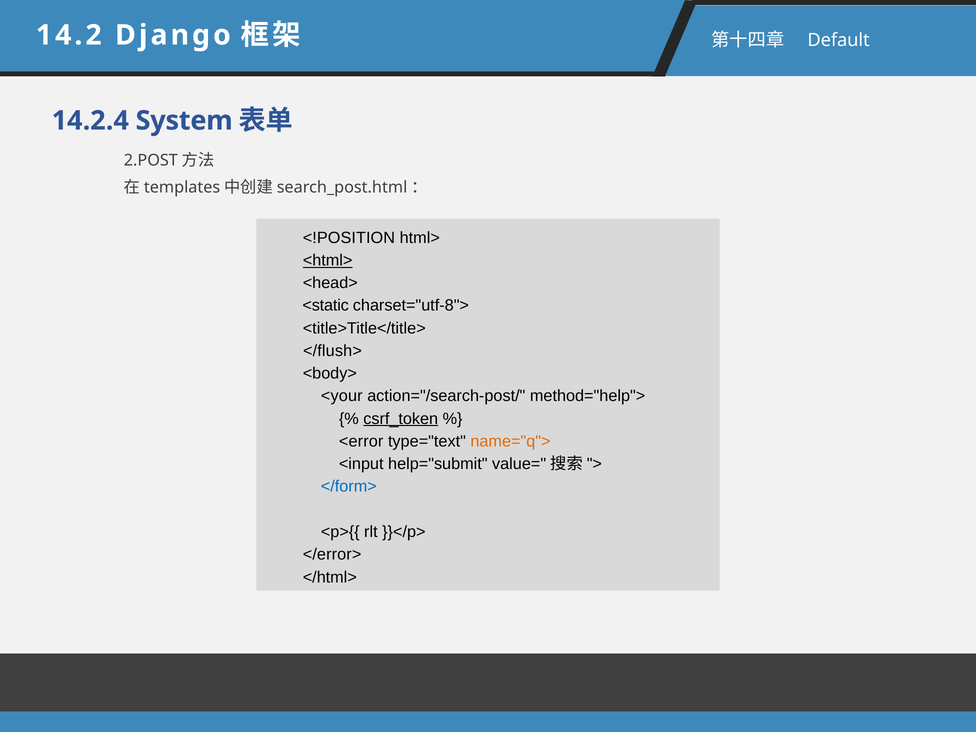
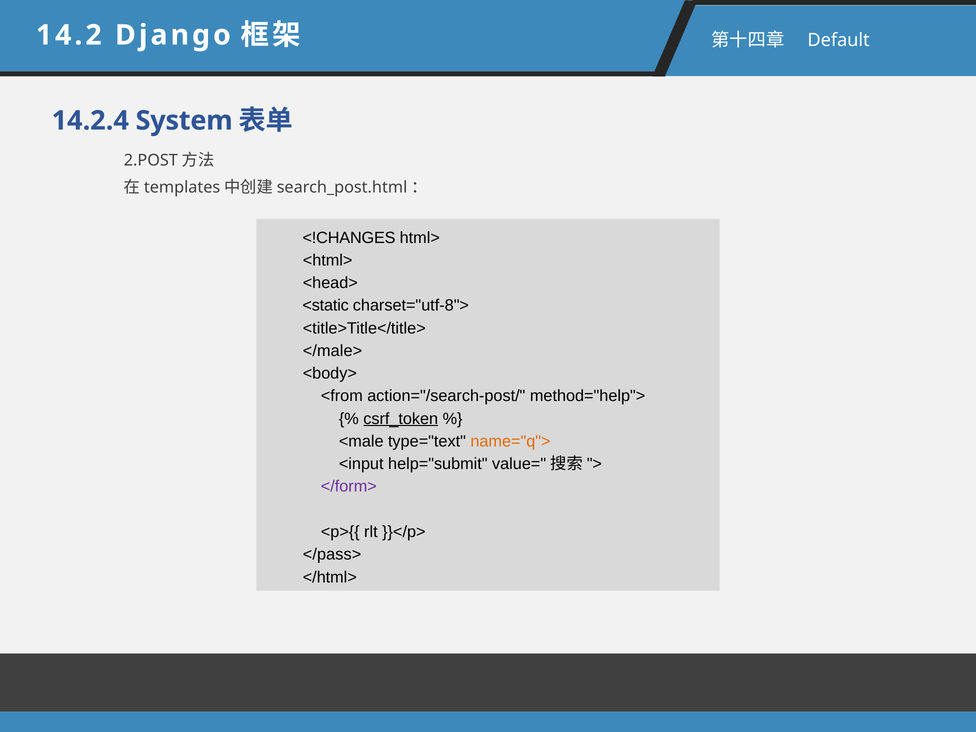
<!POSITION: <!POSITION -> <!CHANGES
<html> underline: present -> none
</flush>: </flush> -> </male>
<your: <your -> <from
<error: <error -> <male
</form> colour: blue -> purple
</error>: </error> -> </pass>
